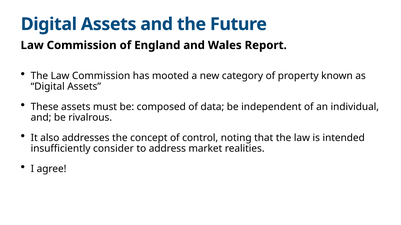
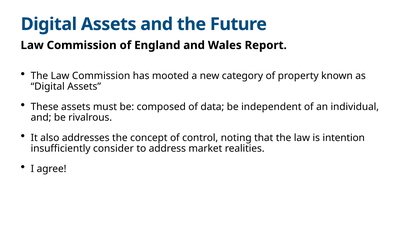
intended: intended -> intention
